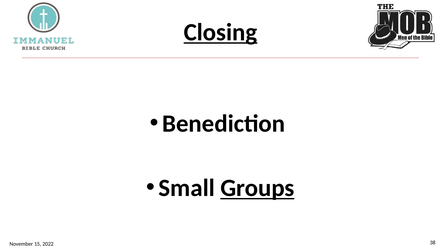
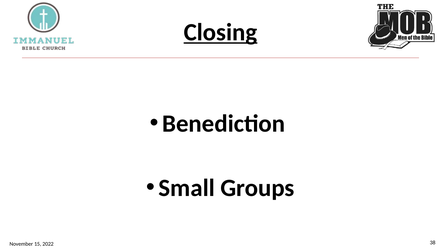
Groups underline: present -> none
